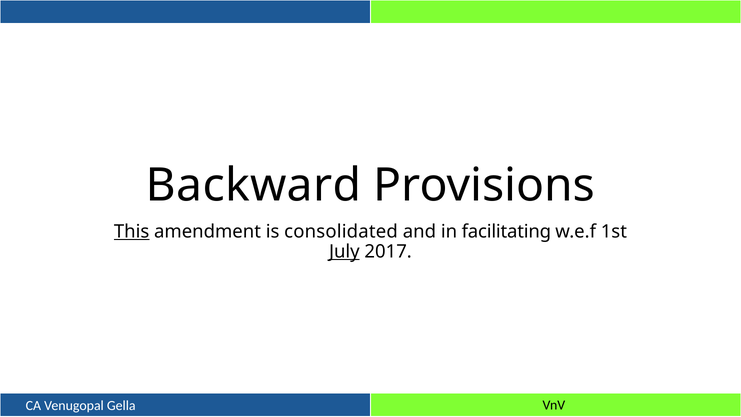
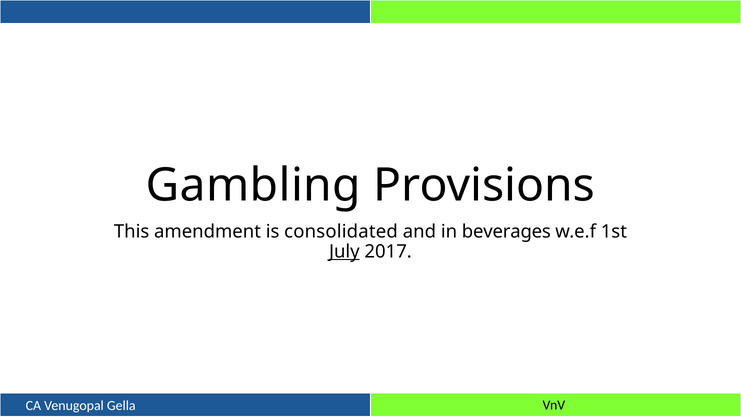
Backward: Backward -> Gambling
This underline: present -> none
facilitating: facilitating -> beverages
